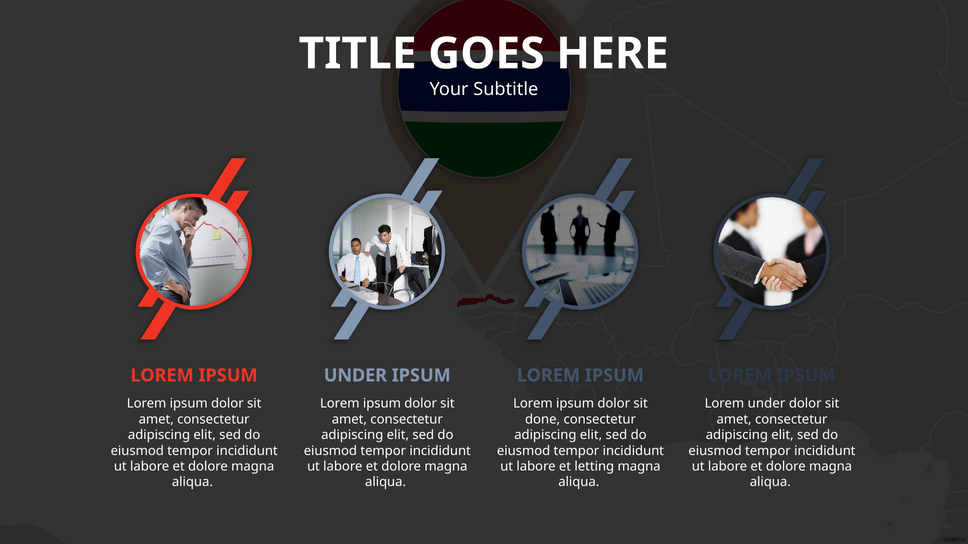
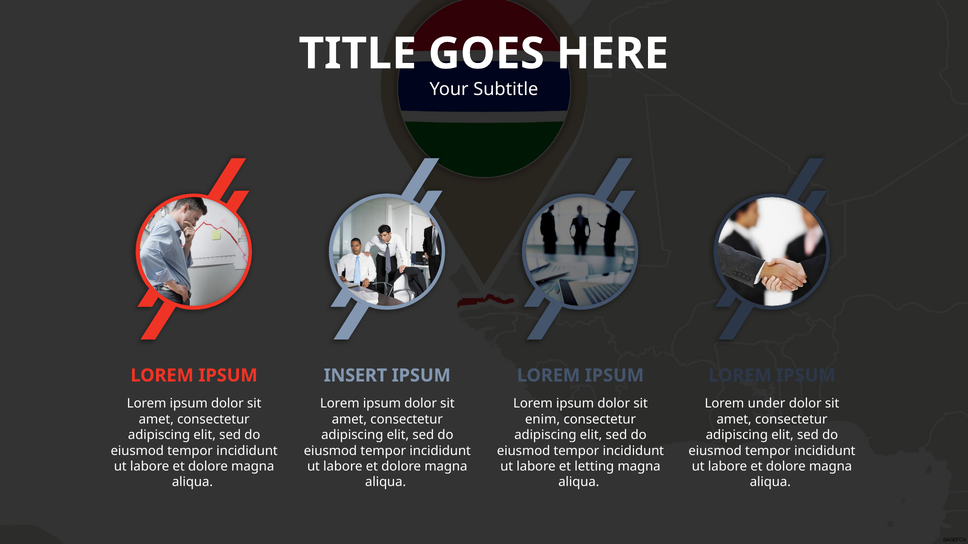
UNDER at (355, 376): UNDER -> INSERT
done: done -> enim
